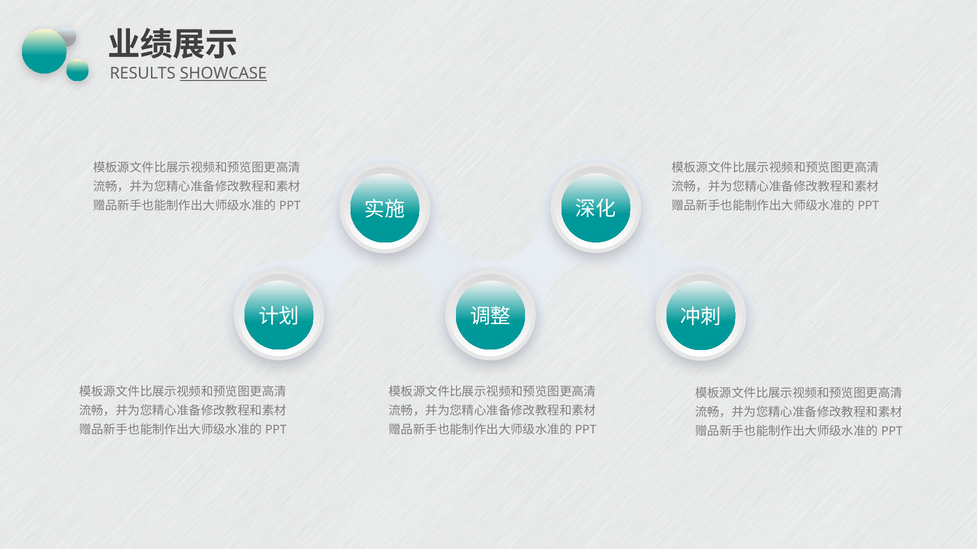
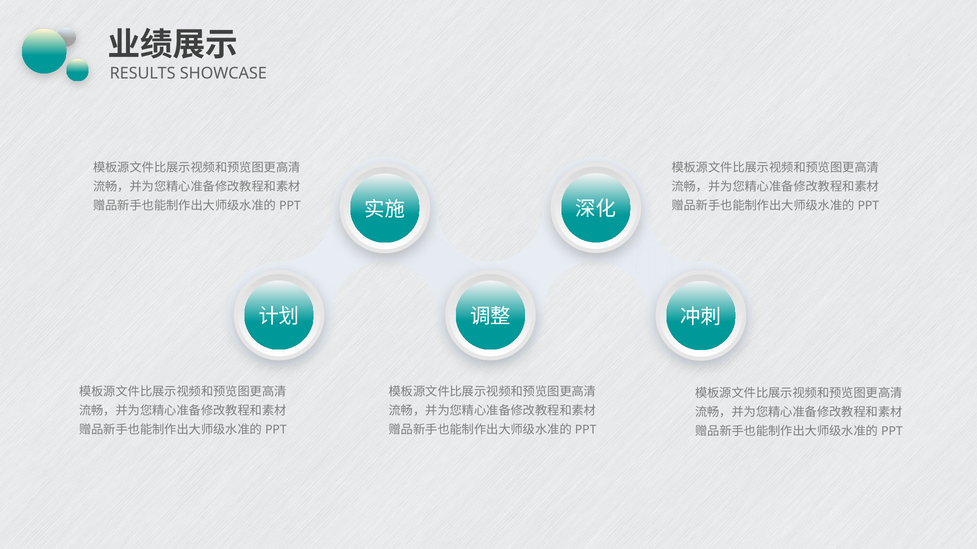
SHOWCASE underline: present -> none
